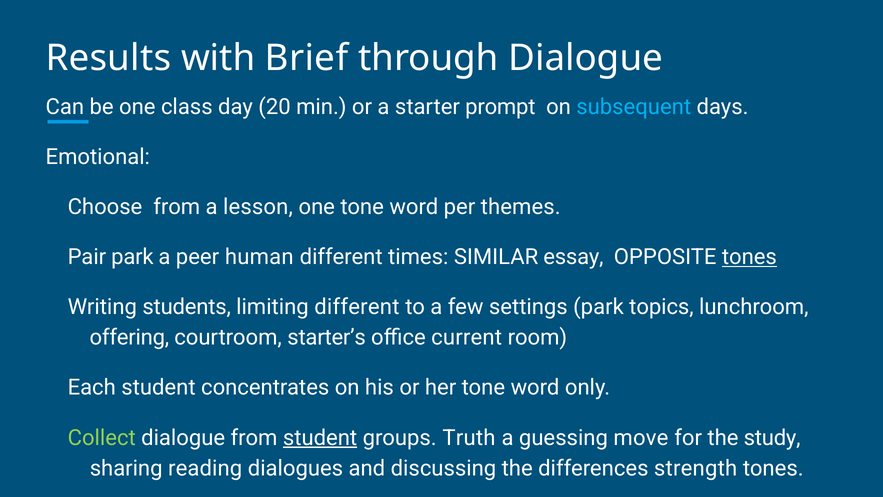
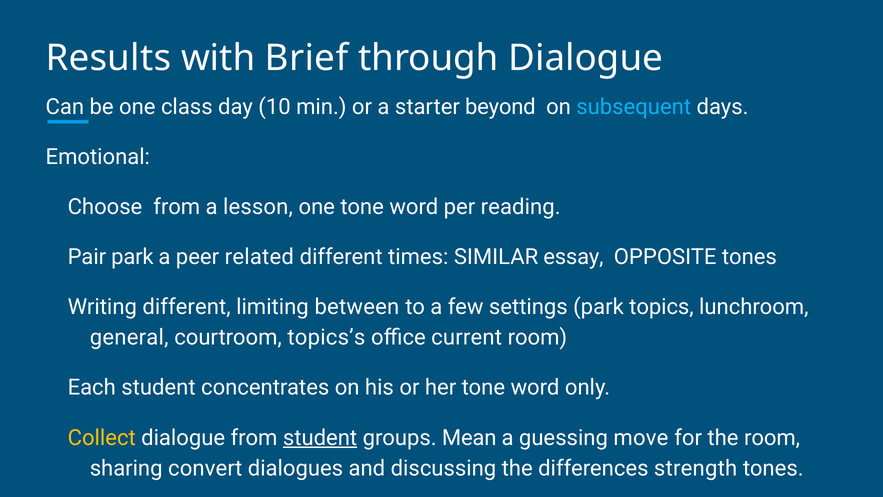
20: 20 -> 10
prompt: prompt -> beyond
themes: themes -> reading
human: human -> related
tones at (749, 257) underline: present -> none
Writing students: students -> different
limiting different: different -> between
offering: offering -> general
starter’s: starter’s -> topics’s
Collect colour: light green -> yellow
Truth: Truth -> Mean
the study: study -> room
reading: reading -> convert
